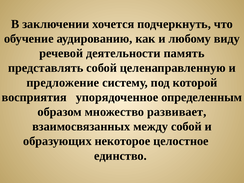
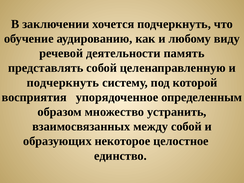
предложение at (63, 83): предложение -> подчеркнуть
развивает: развивает -> устранить
